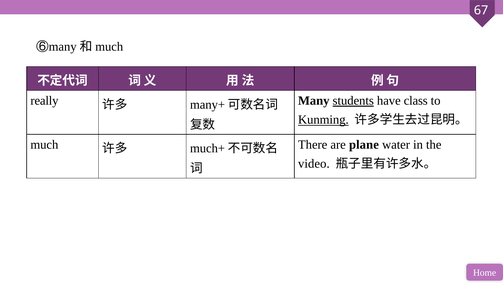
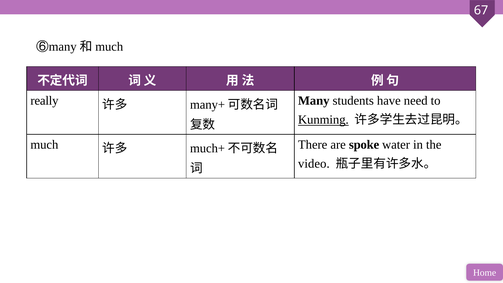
students underline: present -> none
class: class -> need
plane: plane -> spoke
